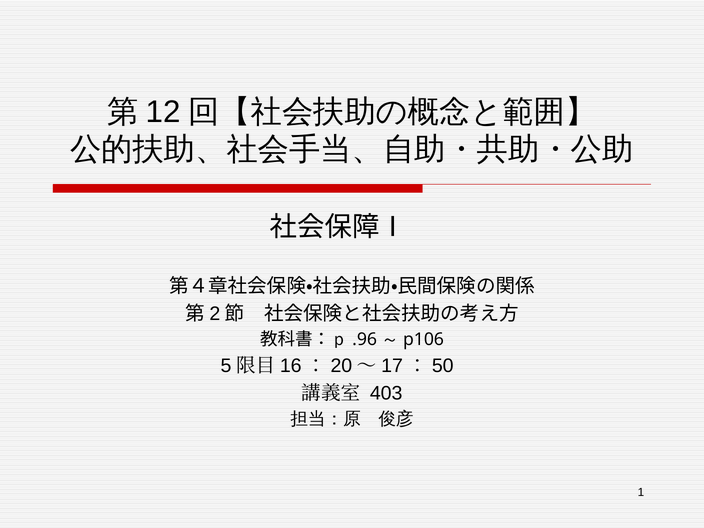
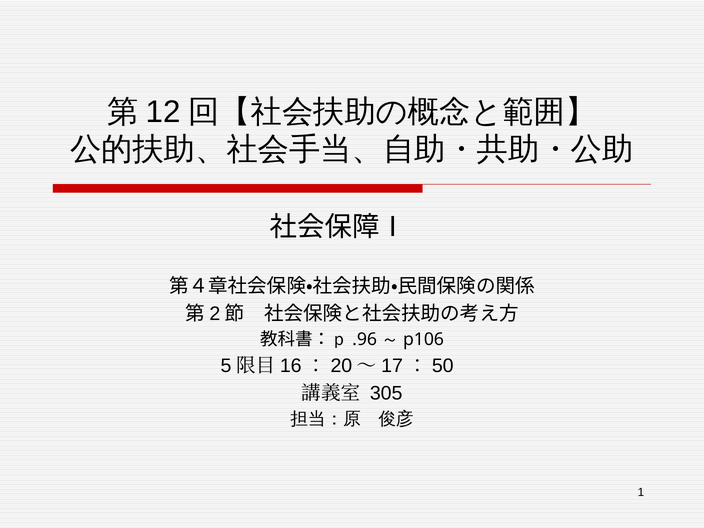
403: 403 -> 305
